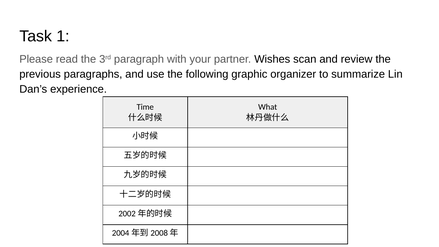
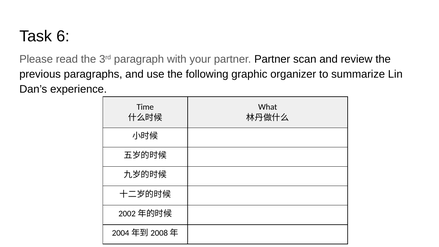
1: 1 -> 6
partner Wishes: Wishes -> Partner
